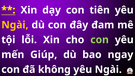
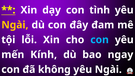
tiên: tiên -> tình
con at (100, 40) colour: light green -> light blue
Giúp: Giúp -> Kính
